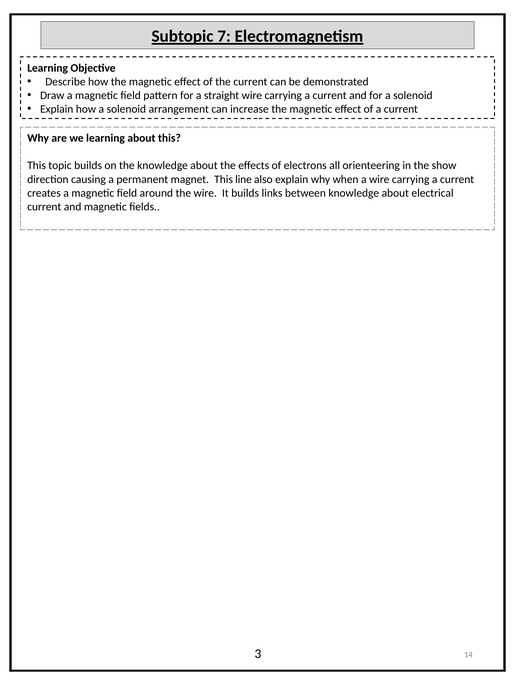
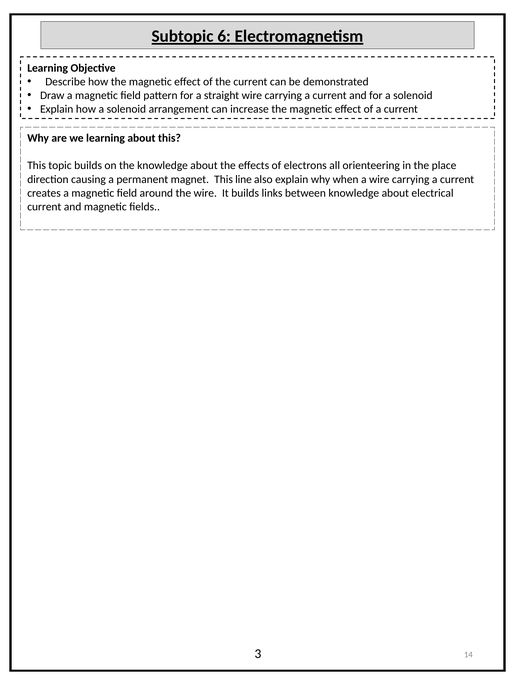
7: 7 -> 6
show: show -> place
